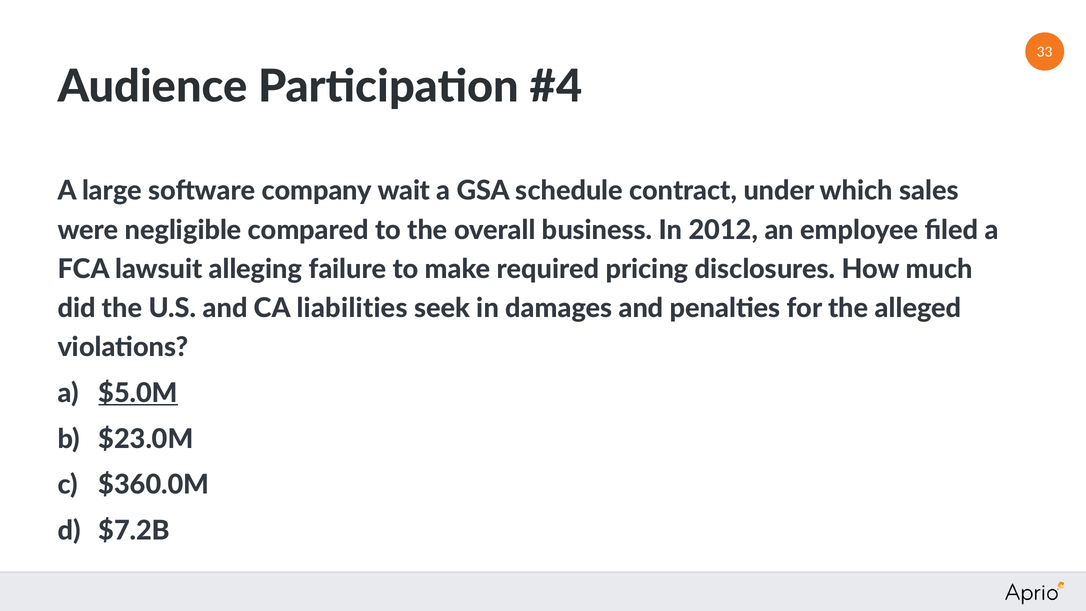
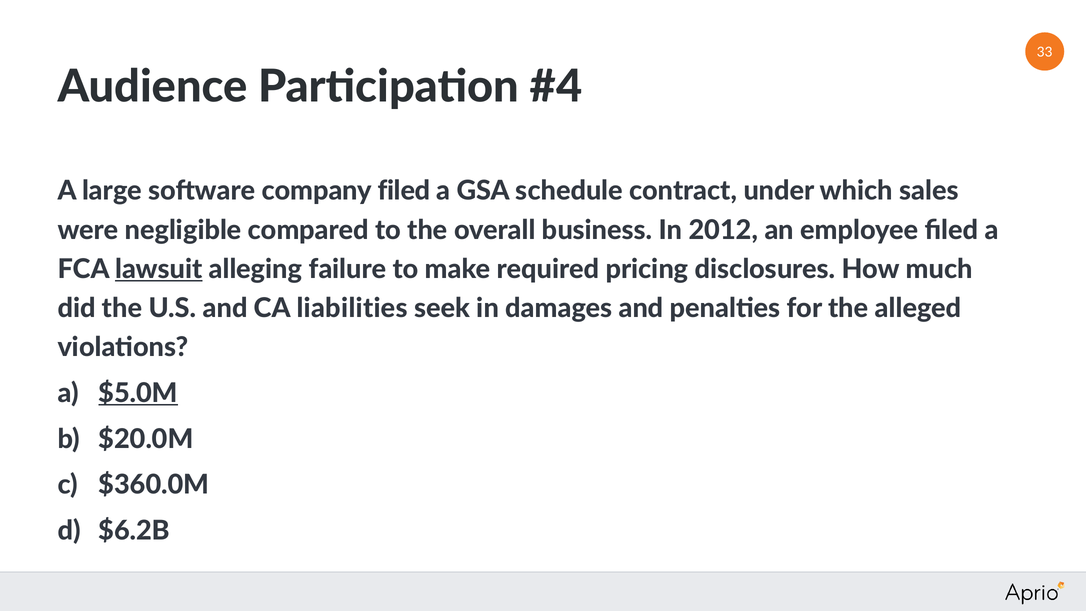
company wait: wait -> filed
lawsuit underline: none -> present
$23.0M: $23.0M -> $20.0M
$7.2B: $7.2B -> $6.2B
